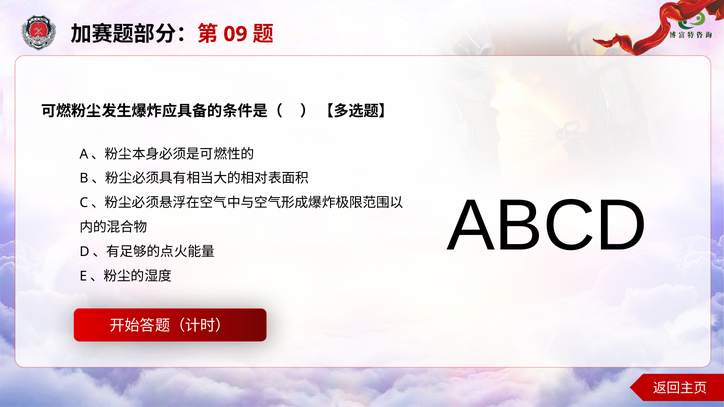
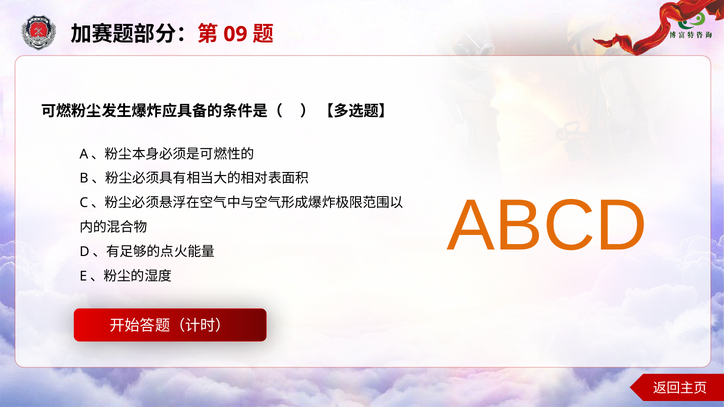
ABCD colour: black -> orange
